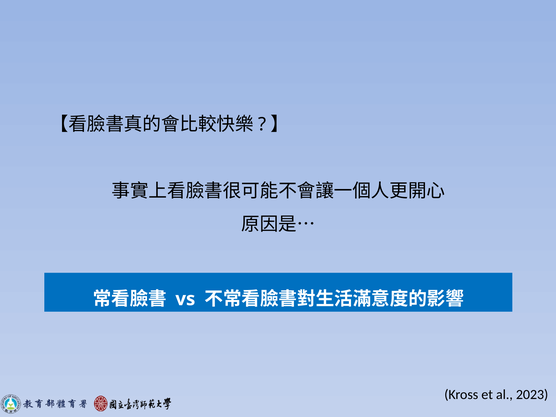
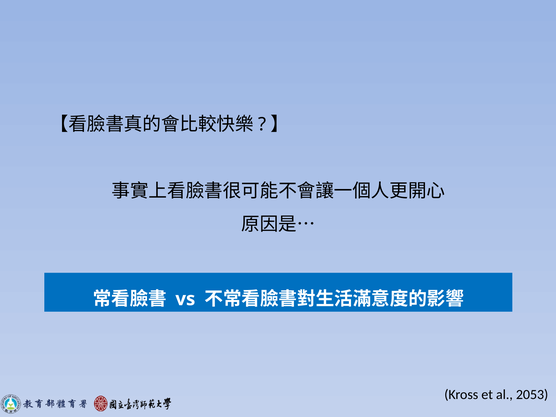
2023: 2023 -> 2053
